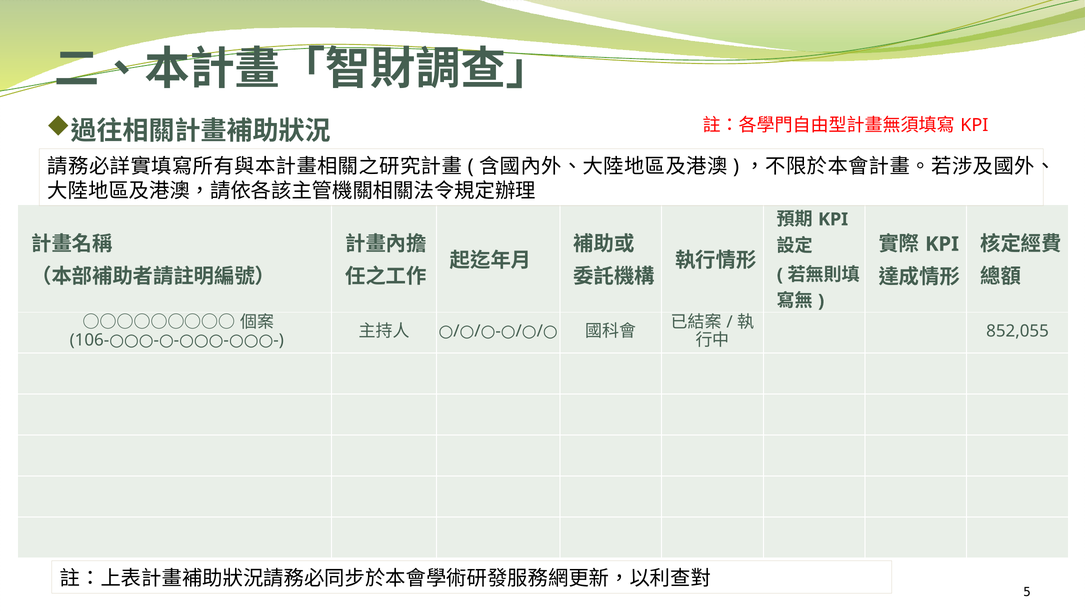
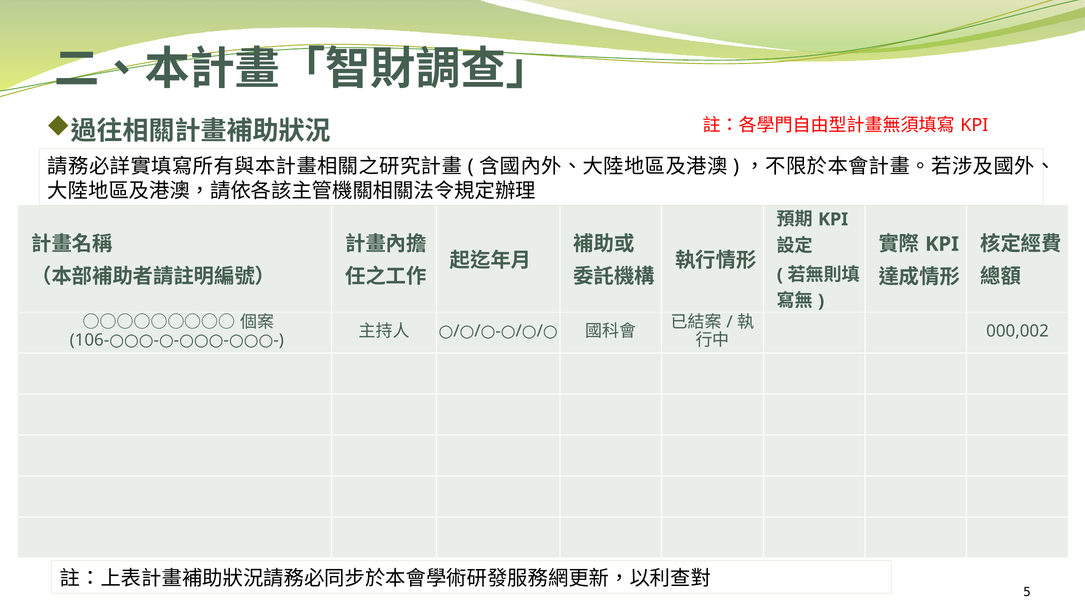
852,055: 852,055 -> 000,002
